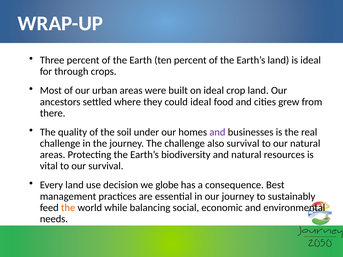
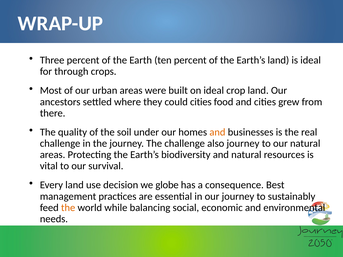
could ideal: ideal -> cities
and at (217, 132) colour: purple -> orange
also survival: survival -> journey
